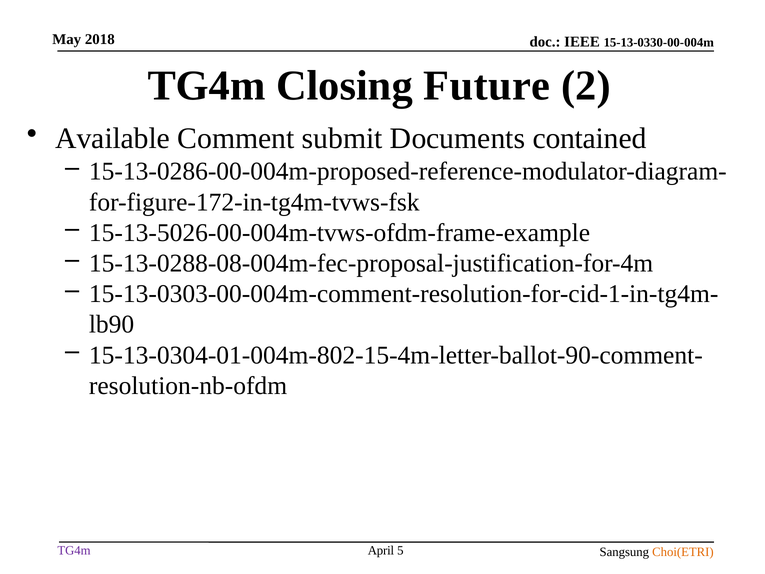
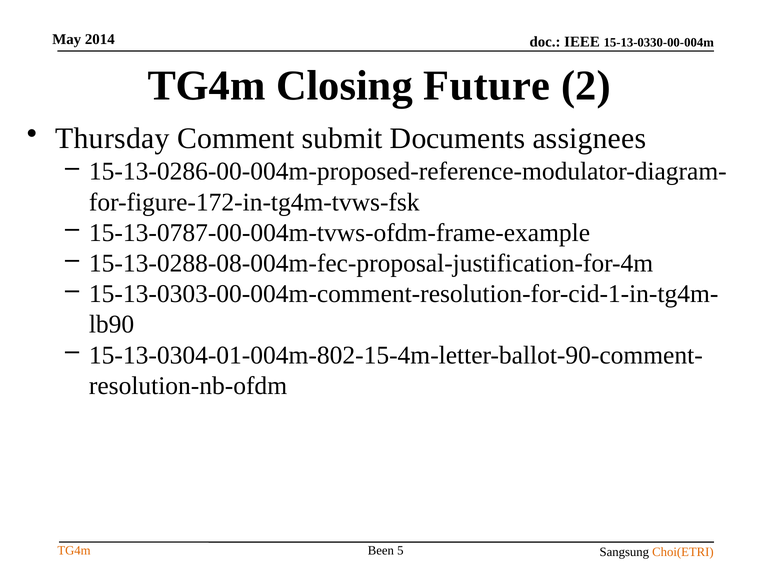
2018: 2018 -> 2014
Available: Available -> Thursday
contained: contained -> assignees
15-13-5026-00-004m-tvws-ofdm-frame-example: 15-13-5026-00-004m-tvws-ofdm-frame-example -> 15-13-0787-00-004m-tvws-ofdm-frame-example
TG4m at (74, 550) colour: purple -> orange
April: April -> Been
